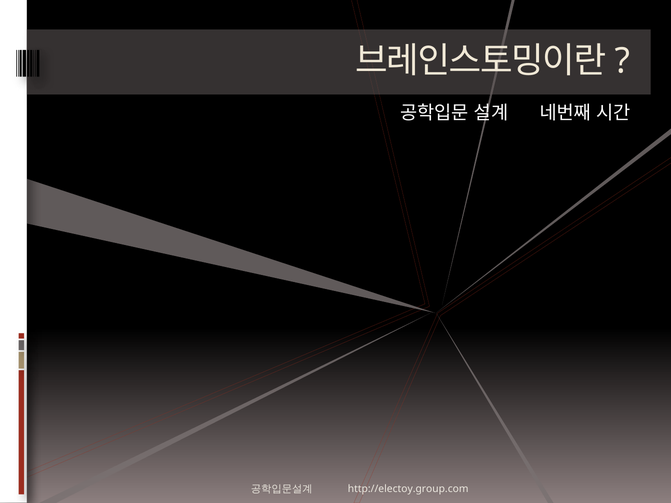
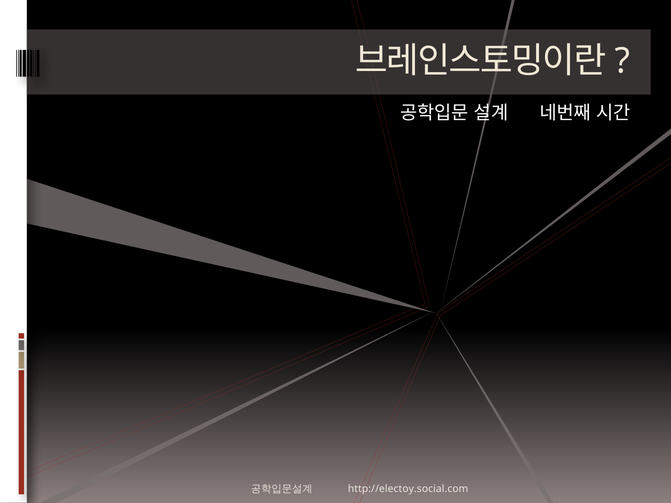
http://electoy.group.com: http://electoy.group.com -> http://electoy.social.com
